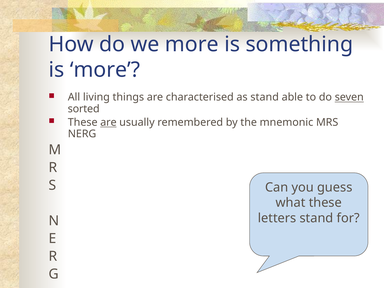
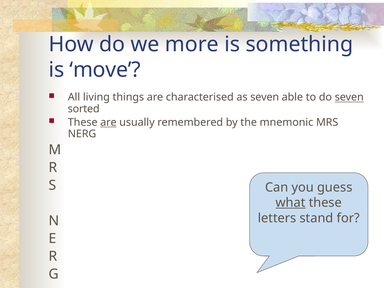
is more: more -> move
as stand: stand -> seven
what underline: none -> present
